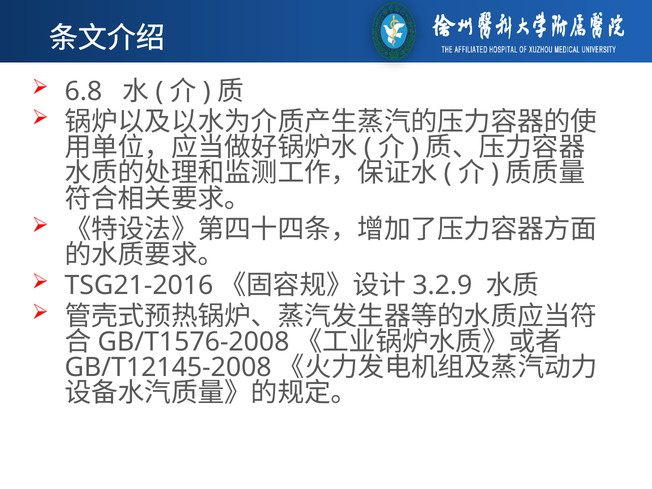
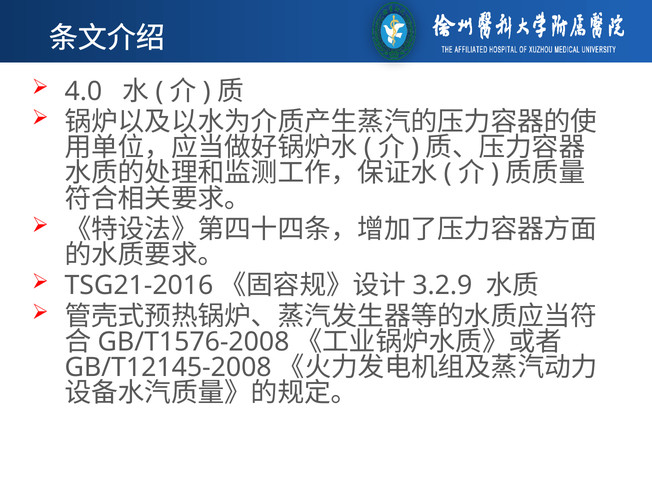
6.8: 6.8 -> 4.0
